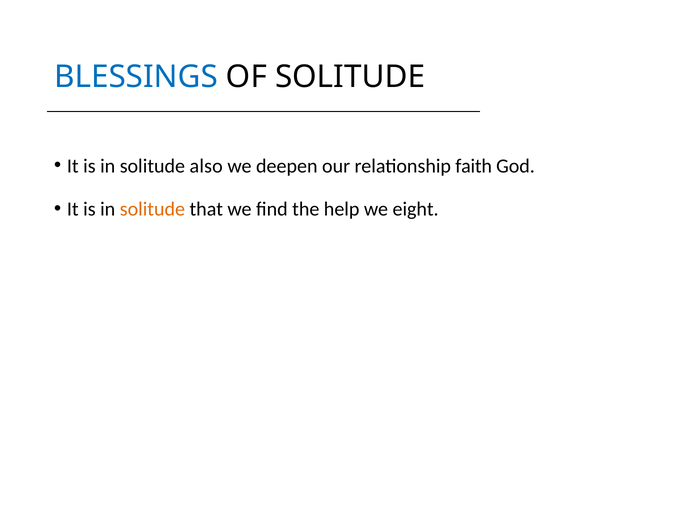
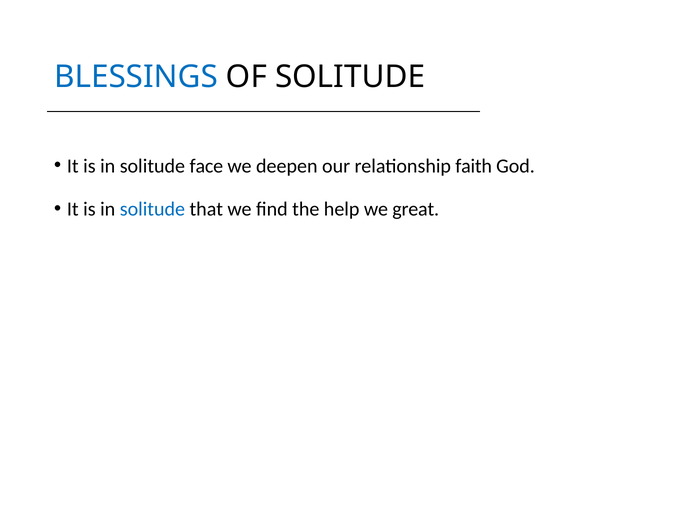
also: also -> face
solitude at (152, 209) colour: orange -> blue
eight: eight -> great
